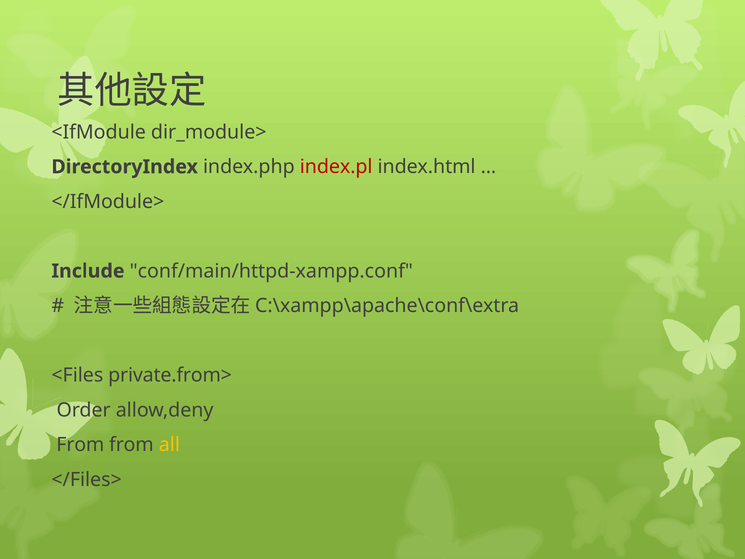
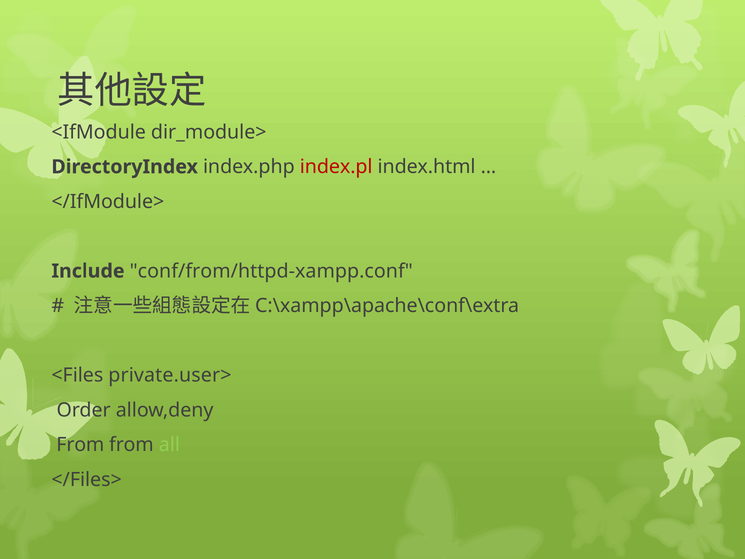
conf/main/httpd-xampp.conf: conf/main/httpd-xampp.conf -> conf/from/httpd-xampp.conf
private.from>: private.from> -> private.user>
all colour: yellow -> light green
